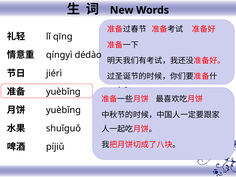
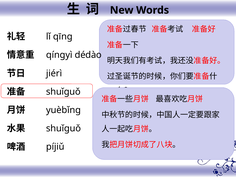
yuèbǐng at (63, 92): yuèbǐng -> shuǐguǒ
